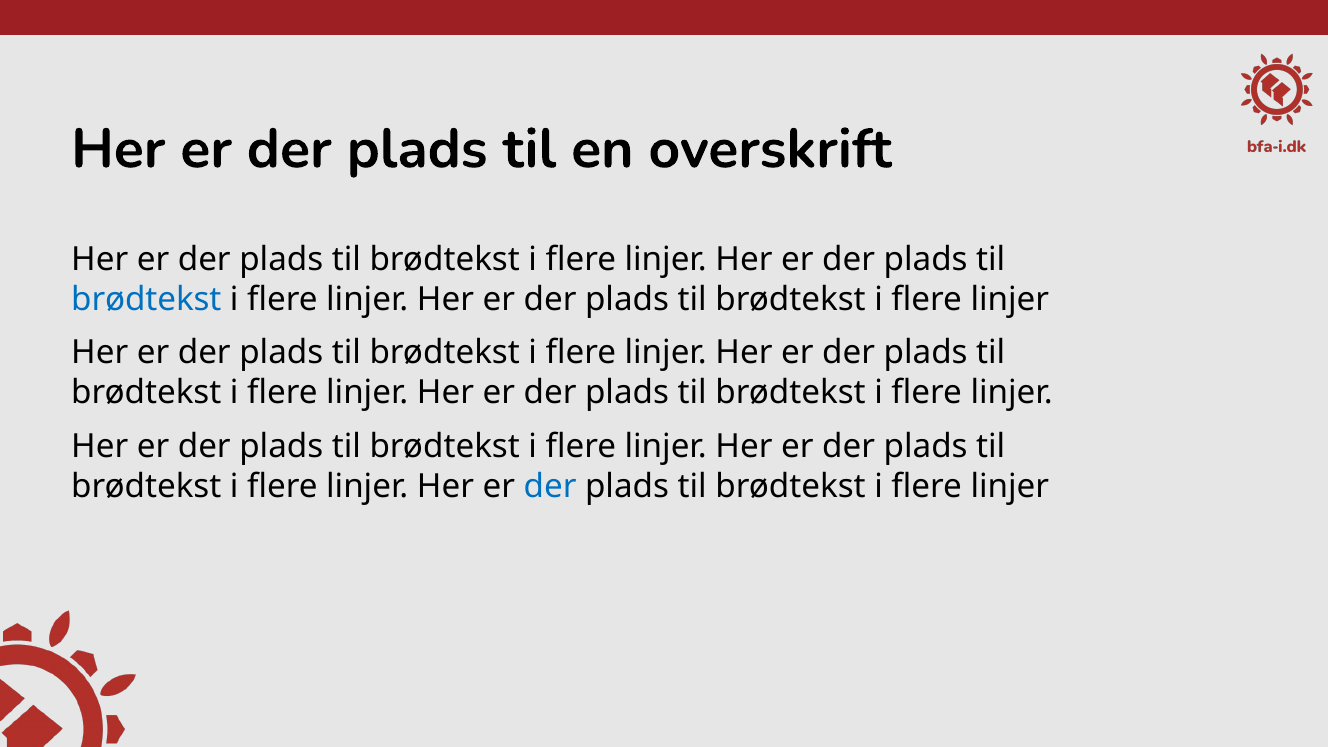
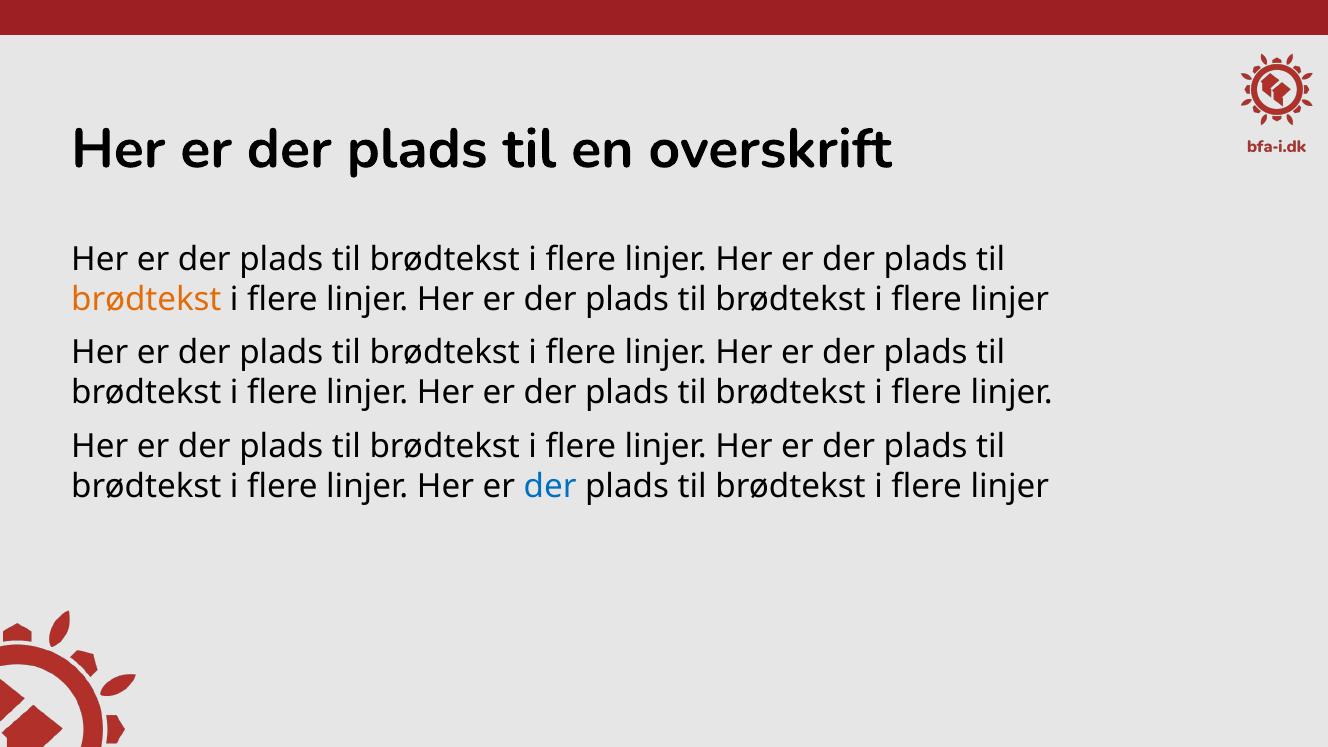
brødtekst at (146, 299) colour: blue -> orange
